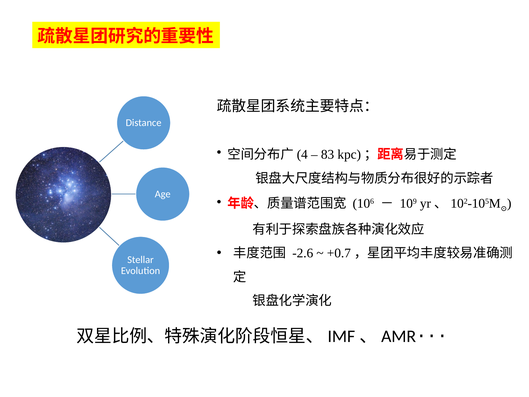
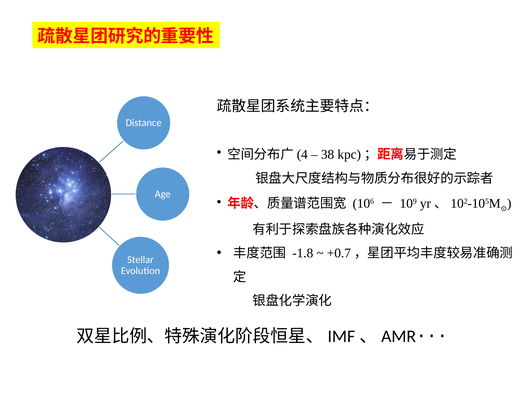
83: 83 -> 38
-2.6: -2.6 -> -1.8
